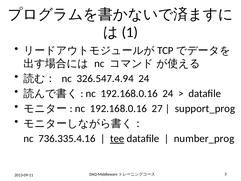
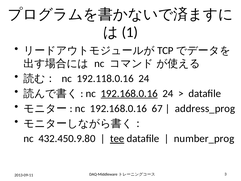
326.547.4.94: 326.547.4.94 -> 192.118.0.16
192.168.0.16 at (129, 93) underline: none -> present
27: 27 -> 67
support_prog: support_prog -> address_prog
736.335.4.16: 736.335.4.16 -> 432.450.9.80
